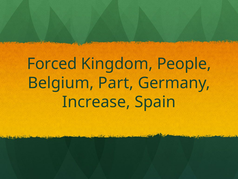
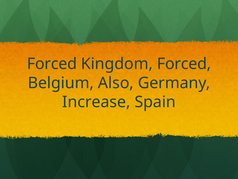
Kingdom People: People -> Forced
Part: Part -> Also
